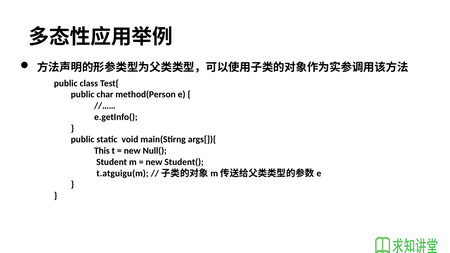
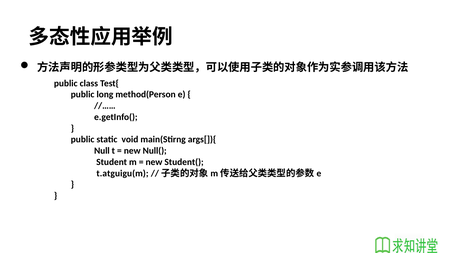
char: char -> long
This: This -> Null
